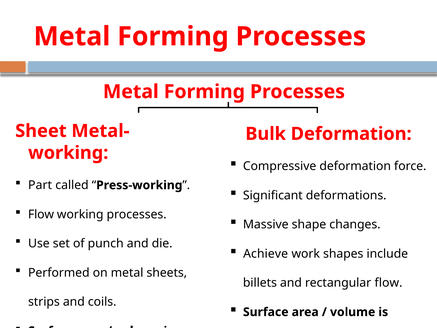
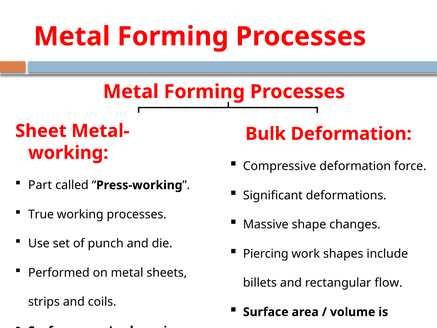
Flow at (41, 214): Flow -> True
Achieve: Achieve -> Piercing
